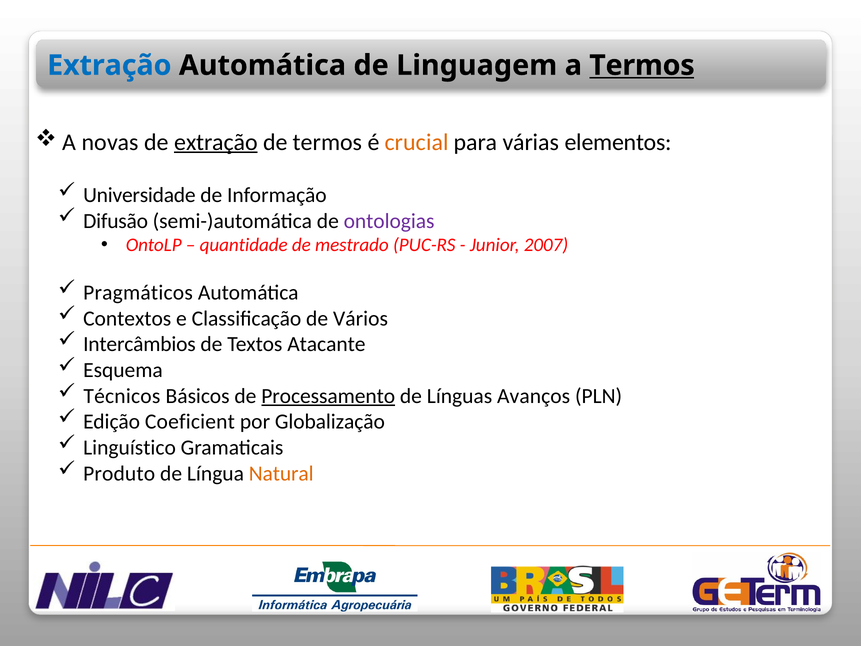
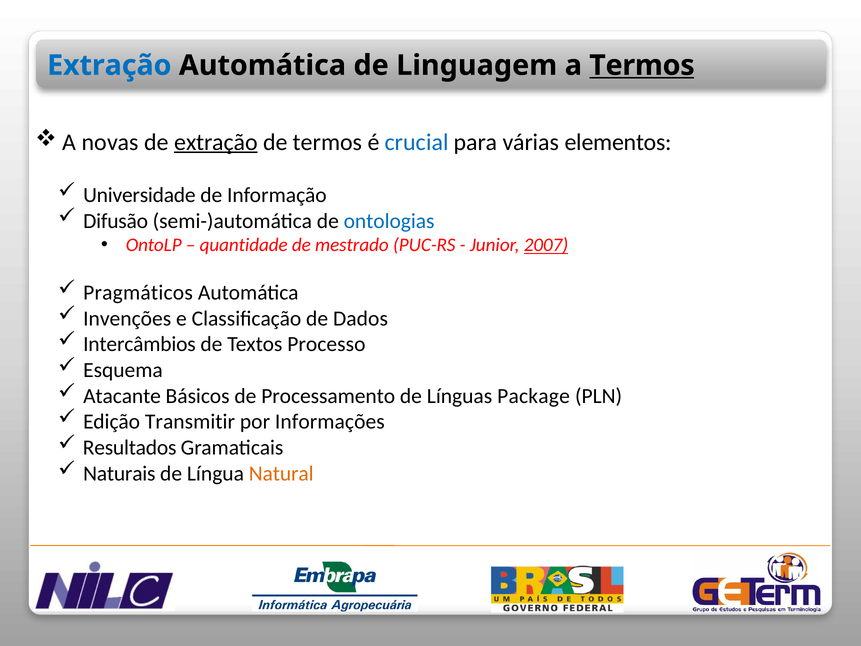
crucial colour: orange -> blue
ontologias colour: purple -> blue
2007 underline: none -> present
Contextos: Contextos -> Invenções
Vários: Vários -> Dados
Atacante: Atacante -> Processo
Técnicos: Técnicos -> Atacante
Processamento underline: present -> none
Avanços: Avanços -> Package
Coeficient: Coeficient -> Transmitir
Globalização: Globalização -> Informações
Linguístico: Linguístico -> Resultados
Produto: Produto -> Naturais
